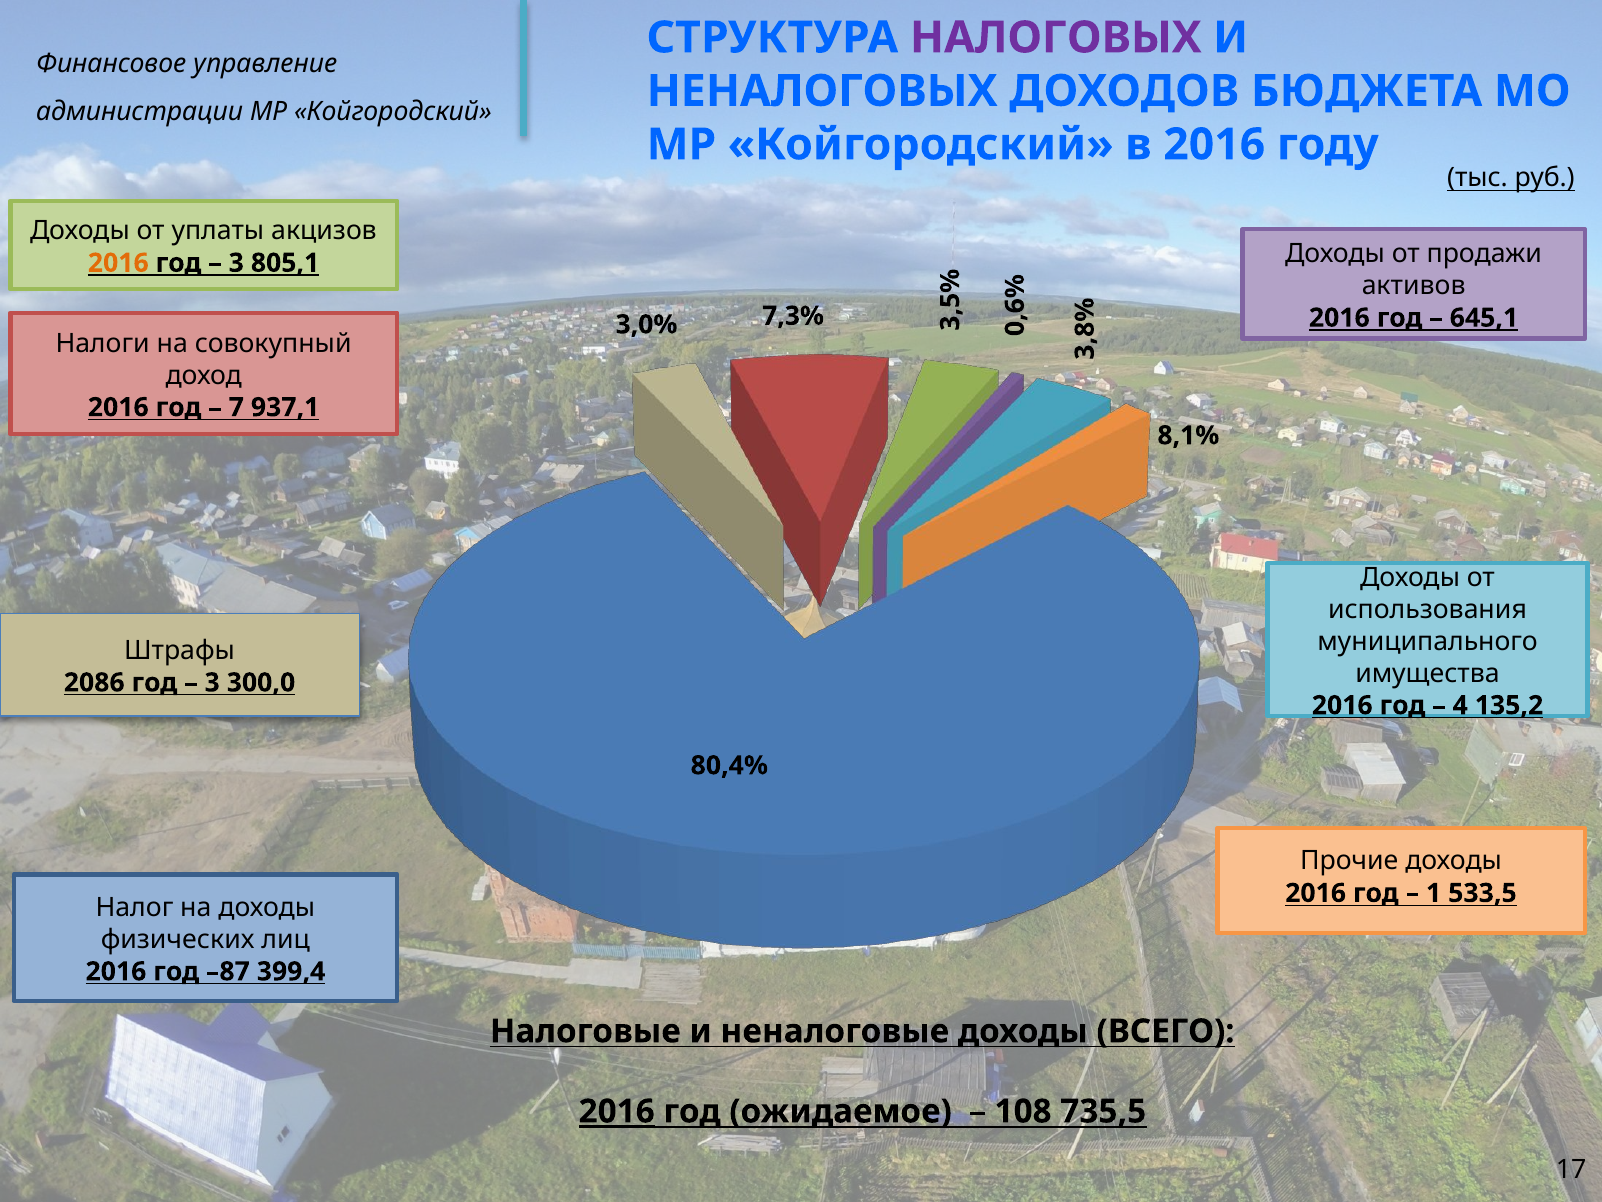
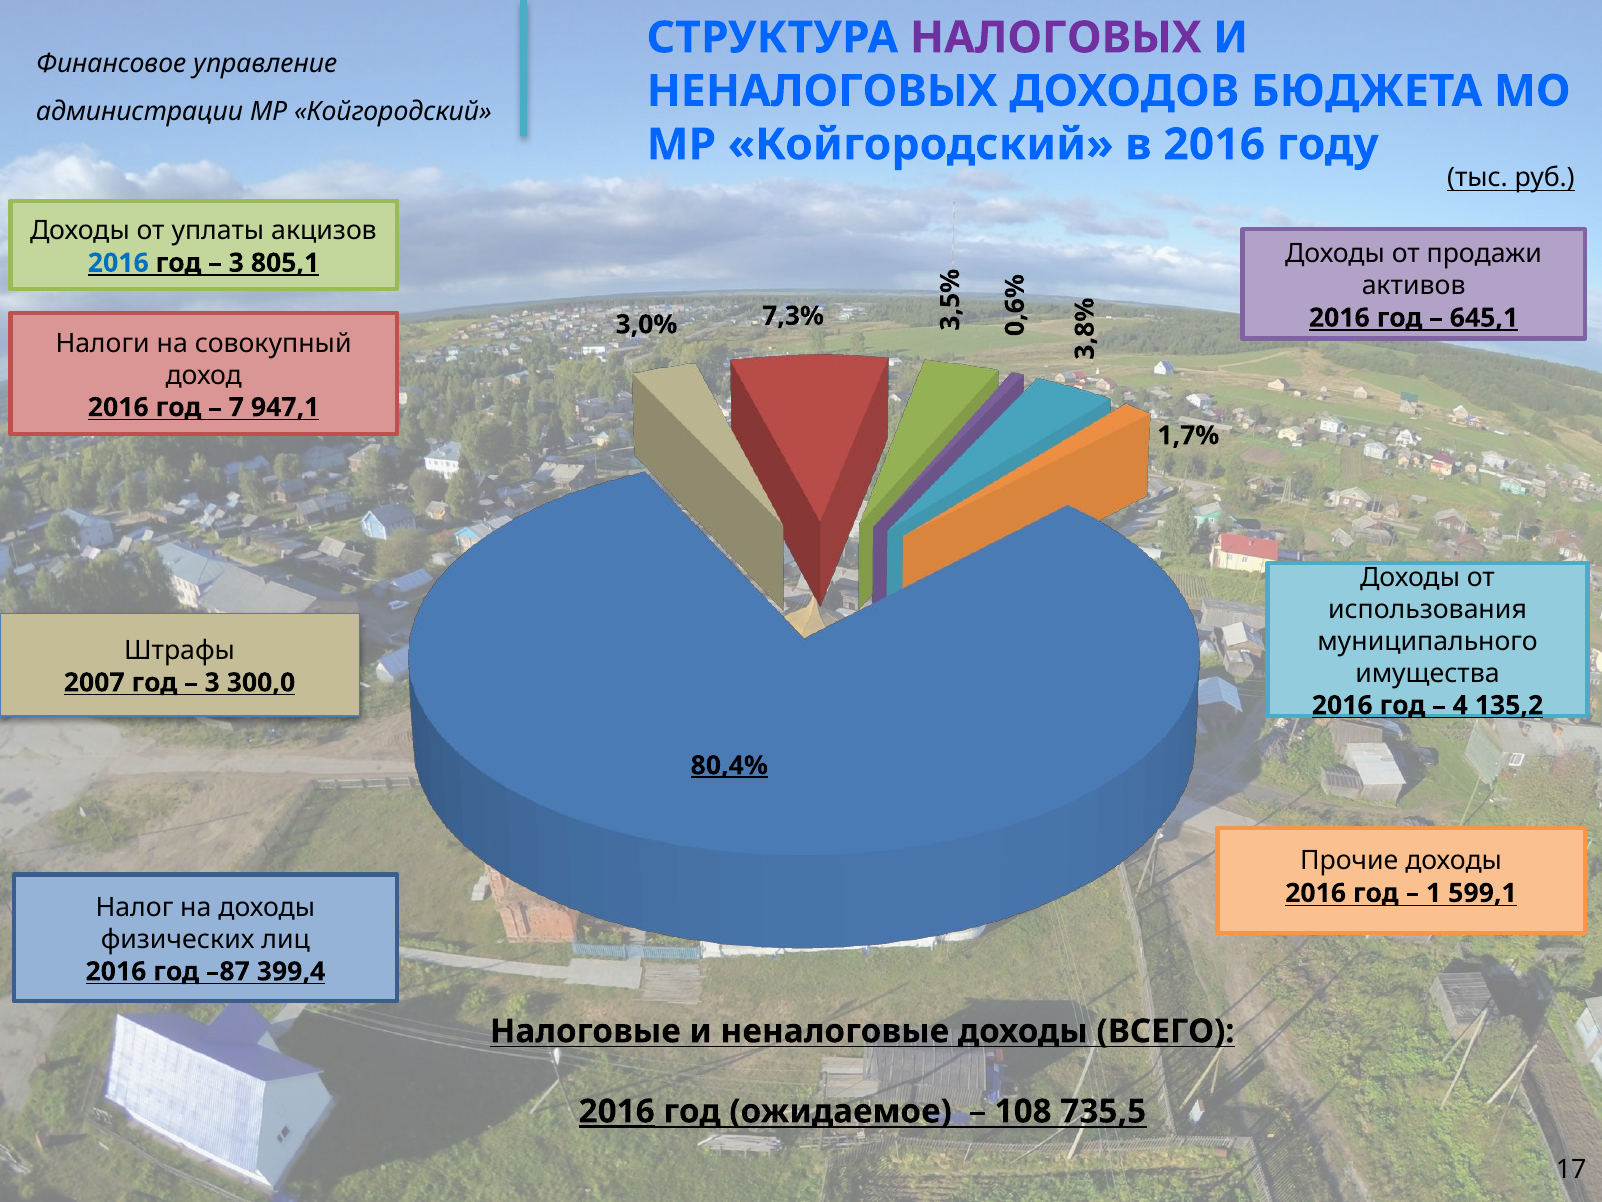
2016 at (118, 263) colour: orange -> blue
937,1: 937,1 -> 947,1
8,1%: 8,1% -> 1,7%
2086: 2086 -> 2007
80,4% underline: none -> present
533,5: 533,5 -> 599,1
